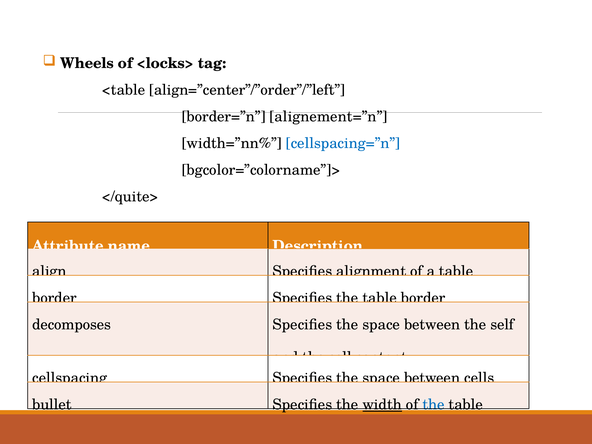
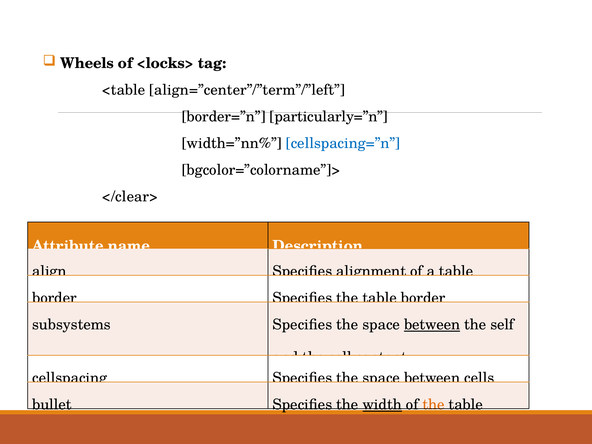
align=”center”/”order”/”left: align=”center”/”order”/”left -> align=”center”/”term”/”left
alignement=”n: alignement=”n -> particularly=”n
</quite>: </quite> -> </clear>
decomposes: decomposes -> subsystems
between at (432, 325) underline: none -> present
the at (433, 405) colour: blue -> orange
